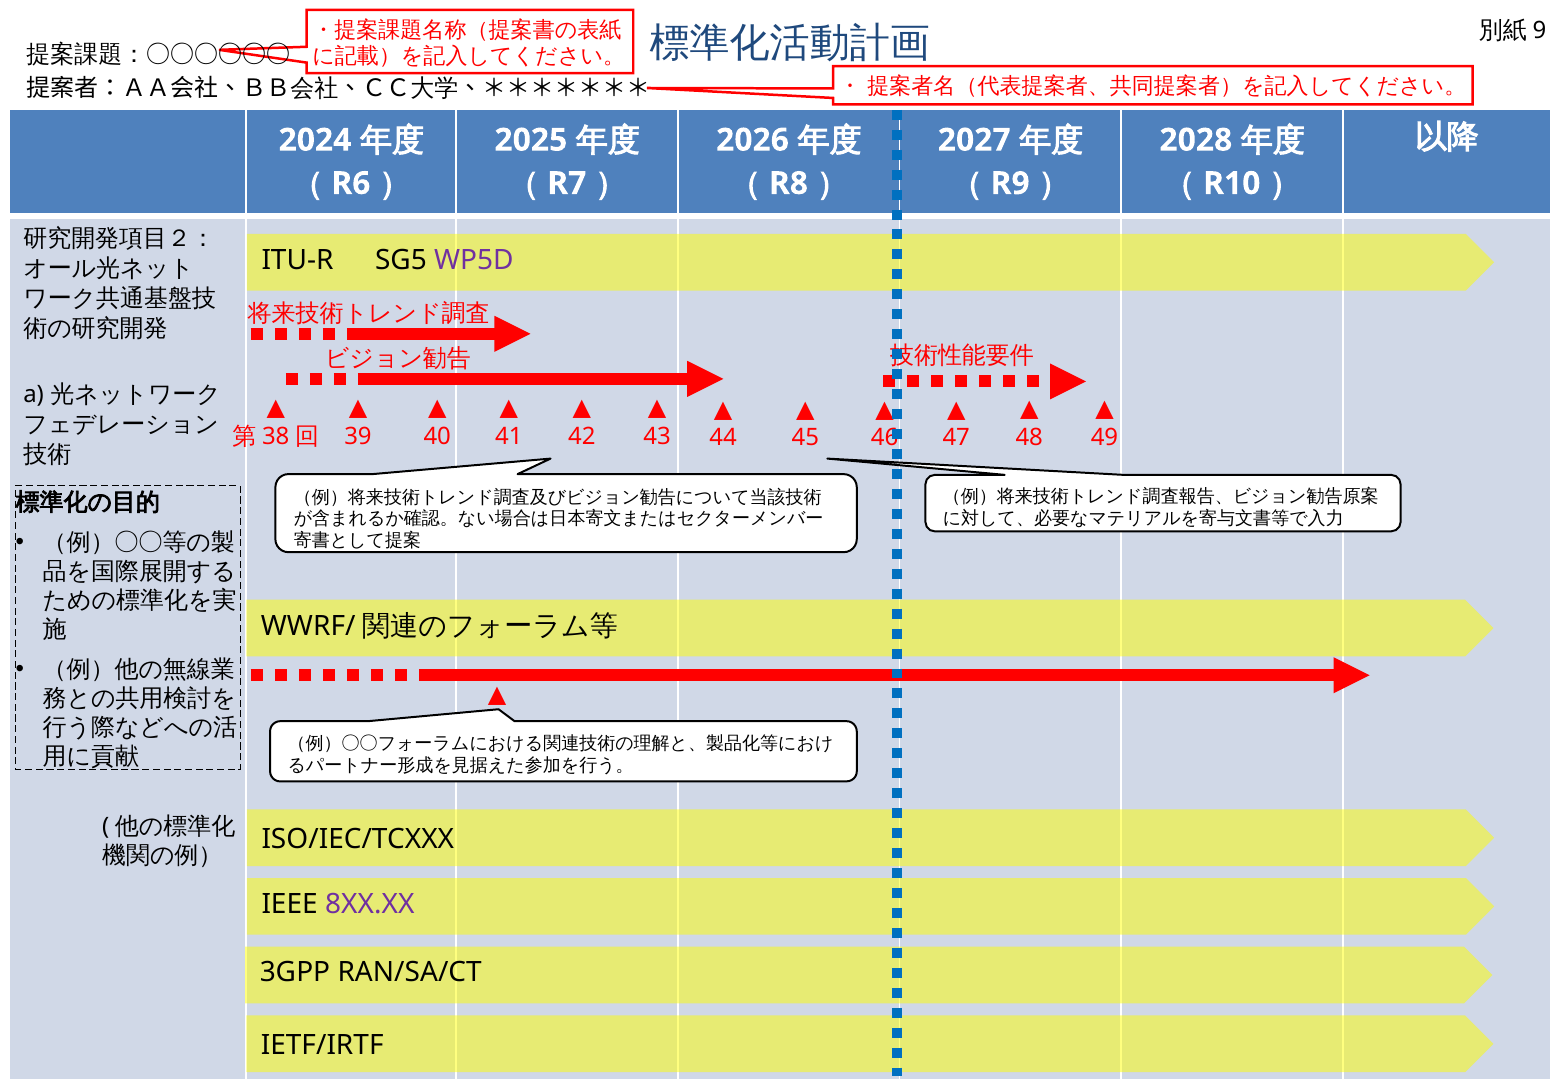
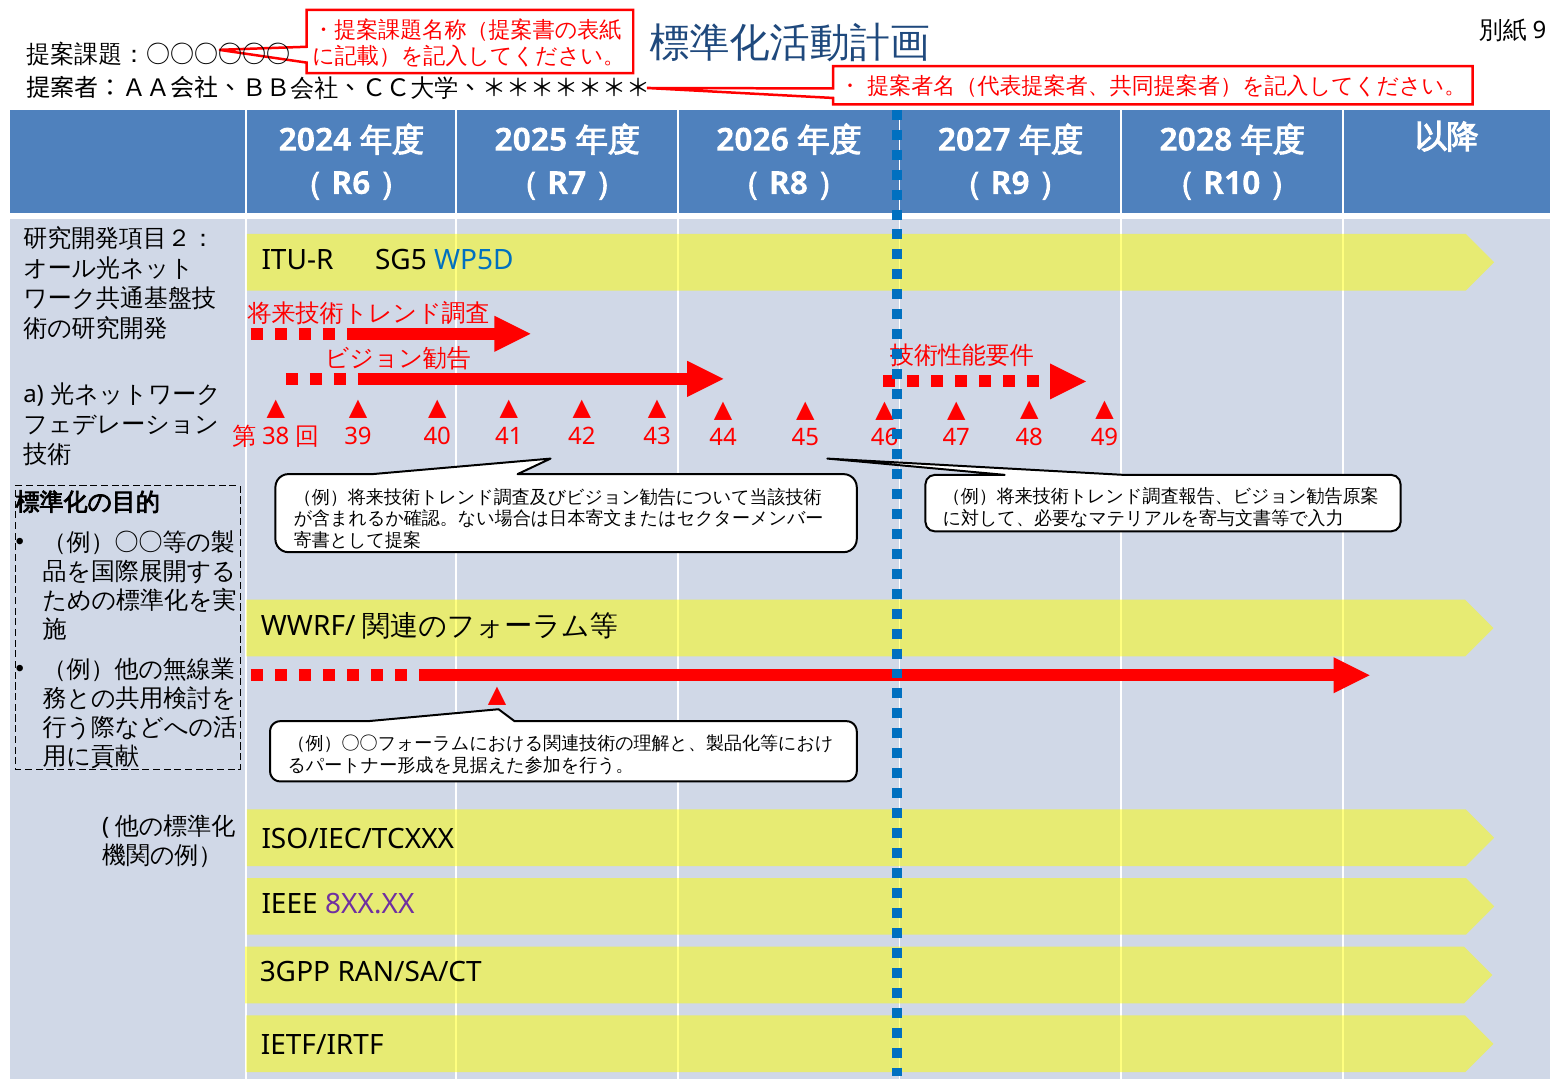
WP5D colour: purple -> blue
